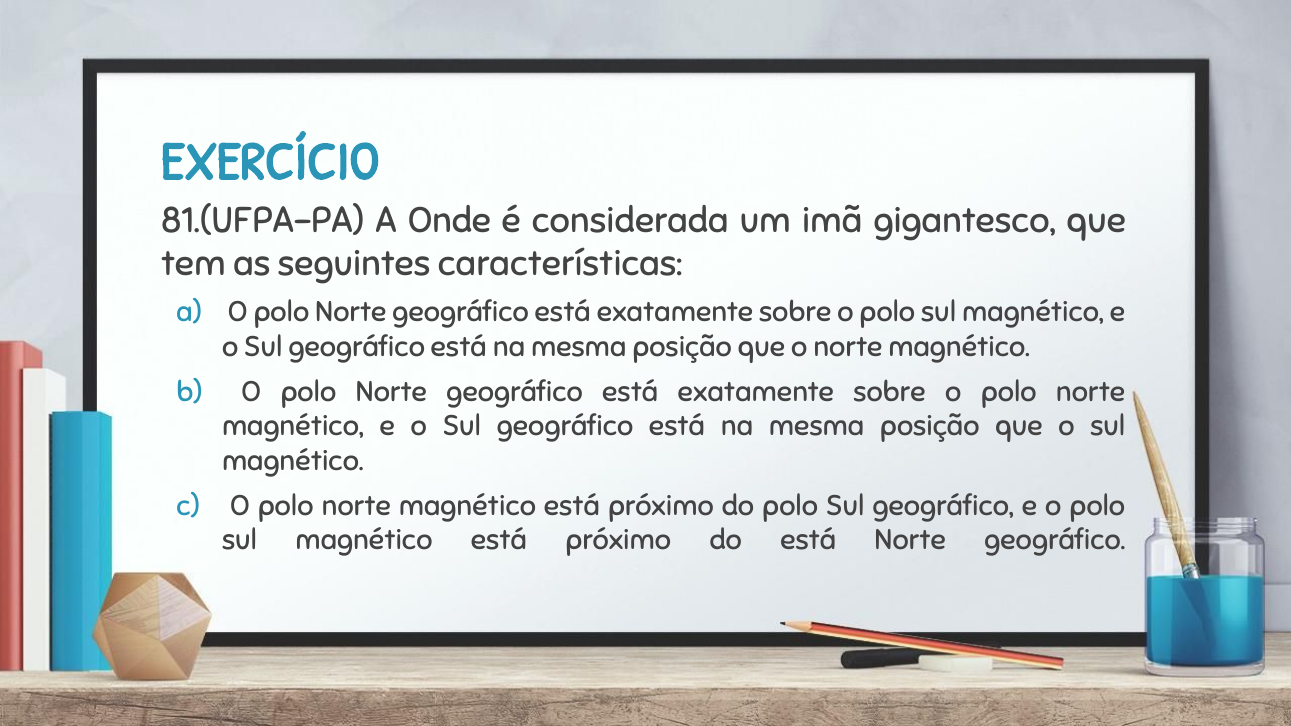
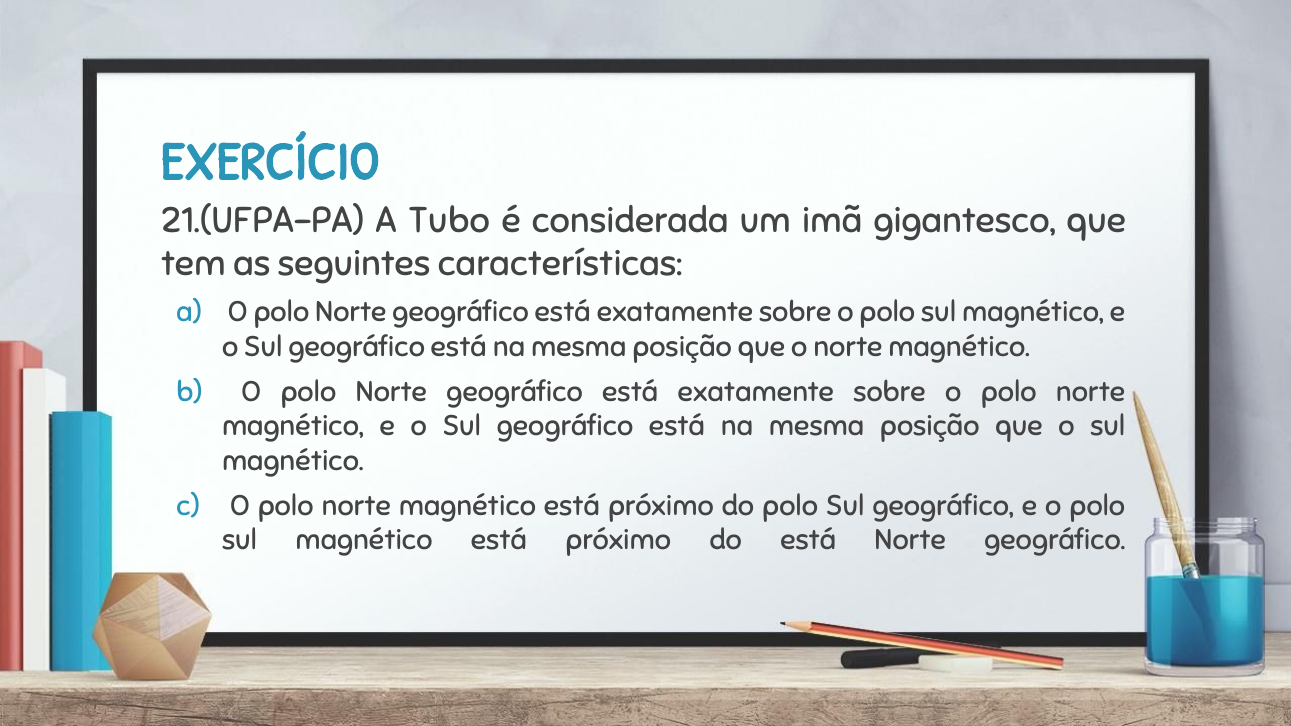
81.(UFPA-PA: 81.(UFPA-PA -> 21.(UFPA-PA
Onde: Onde -> Tubo
